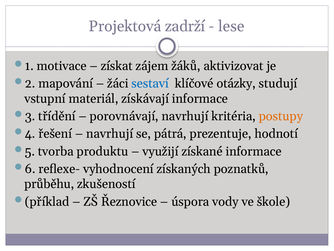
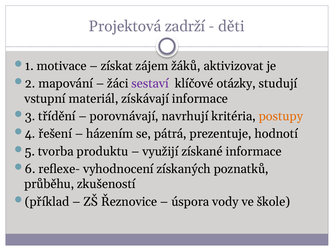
lese: lese -> děti
sestaví colour: blue -> purple
navrhují at (110, 134): navrhují -> házením
